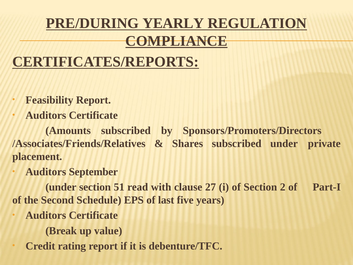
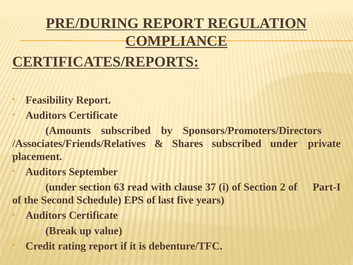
PRE/DURING YEARLY: YEARLY -> REPORT
51: 51 -> 63
27: 27 -> 37
